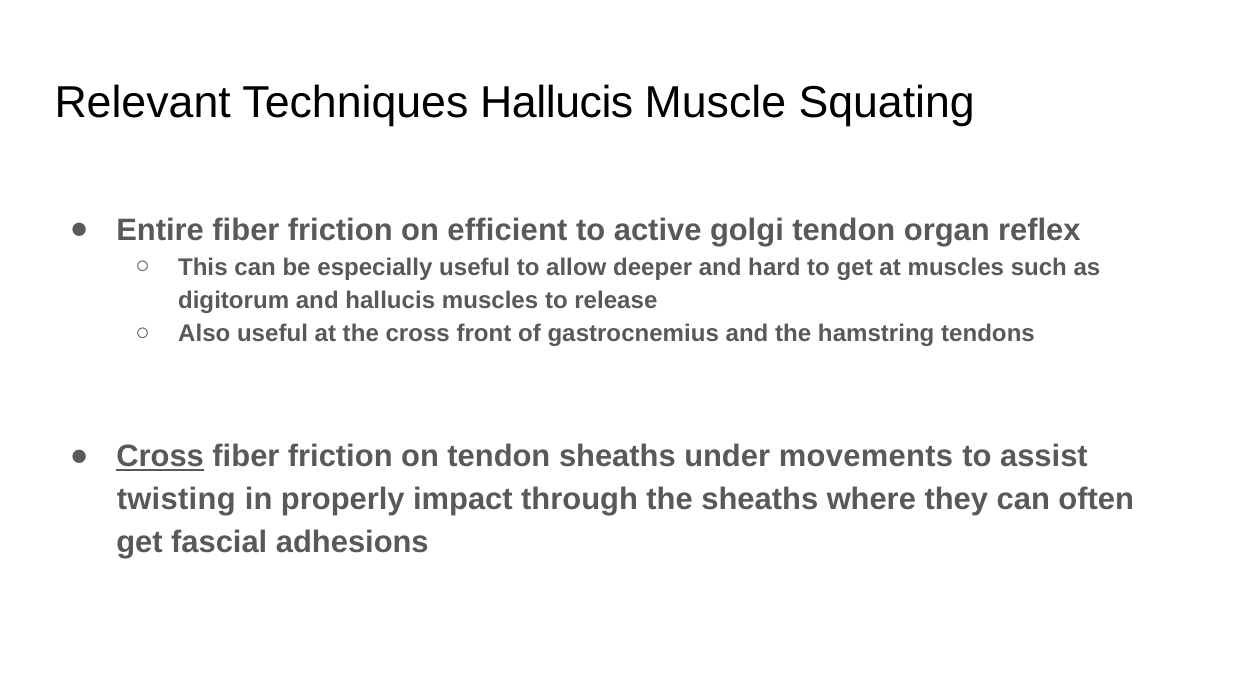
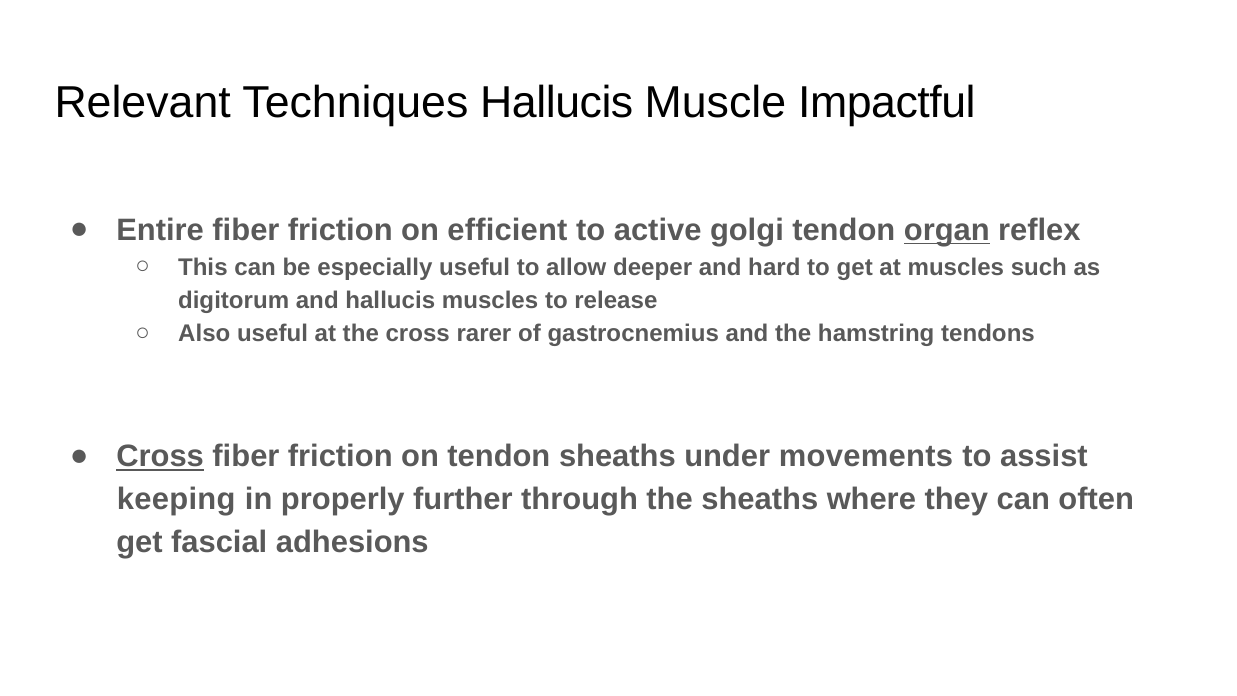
Squating: Squating -> Impactful
organ underline: none -> present
front: front -> rarer
twisting: twisting -> keeping
impact: impact -> further
